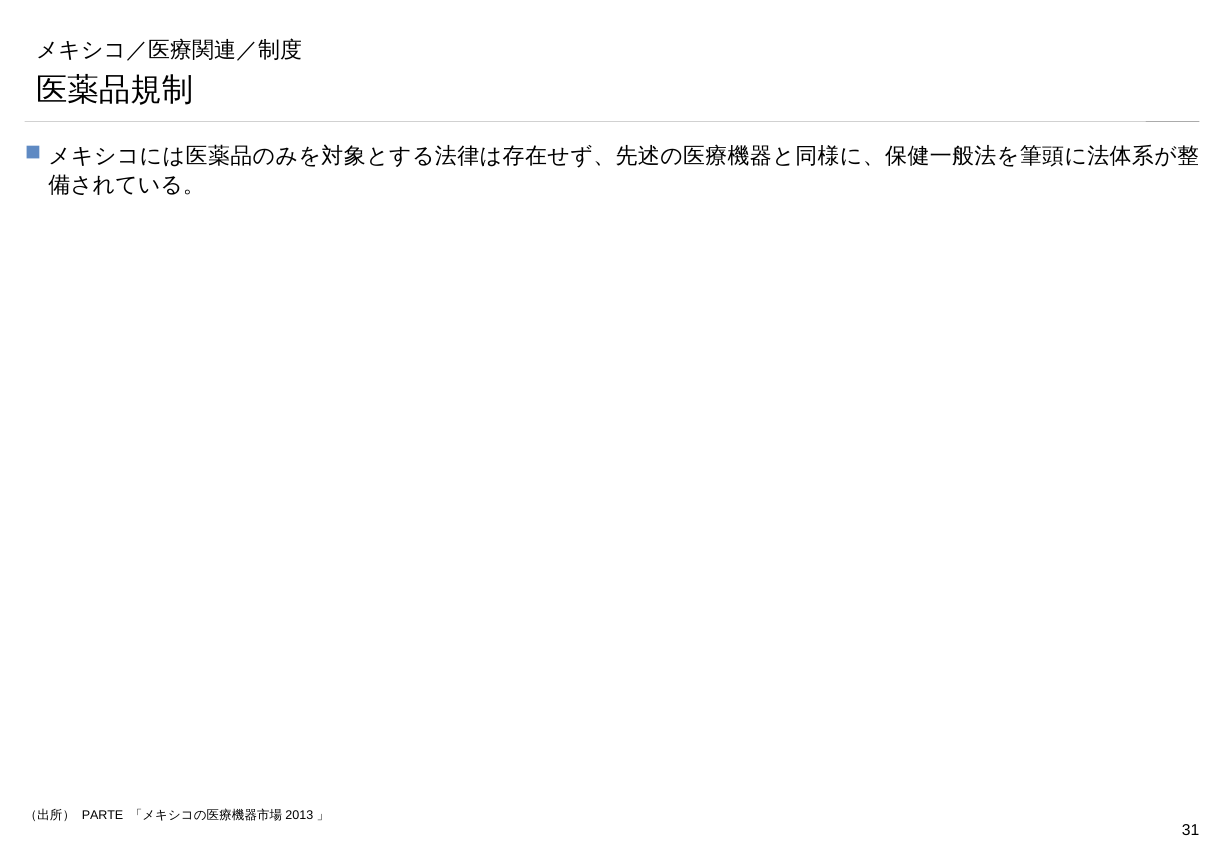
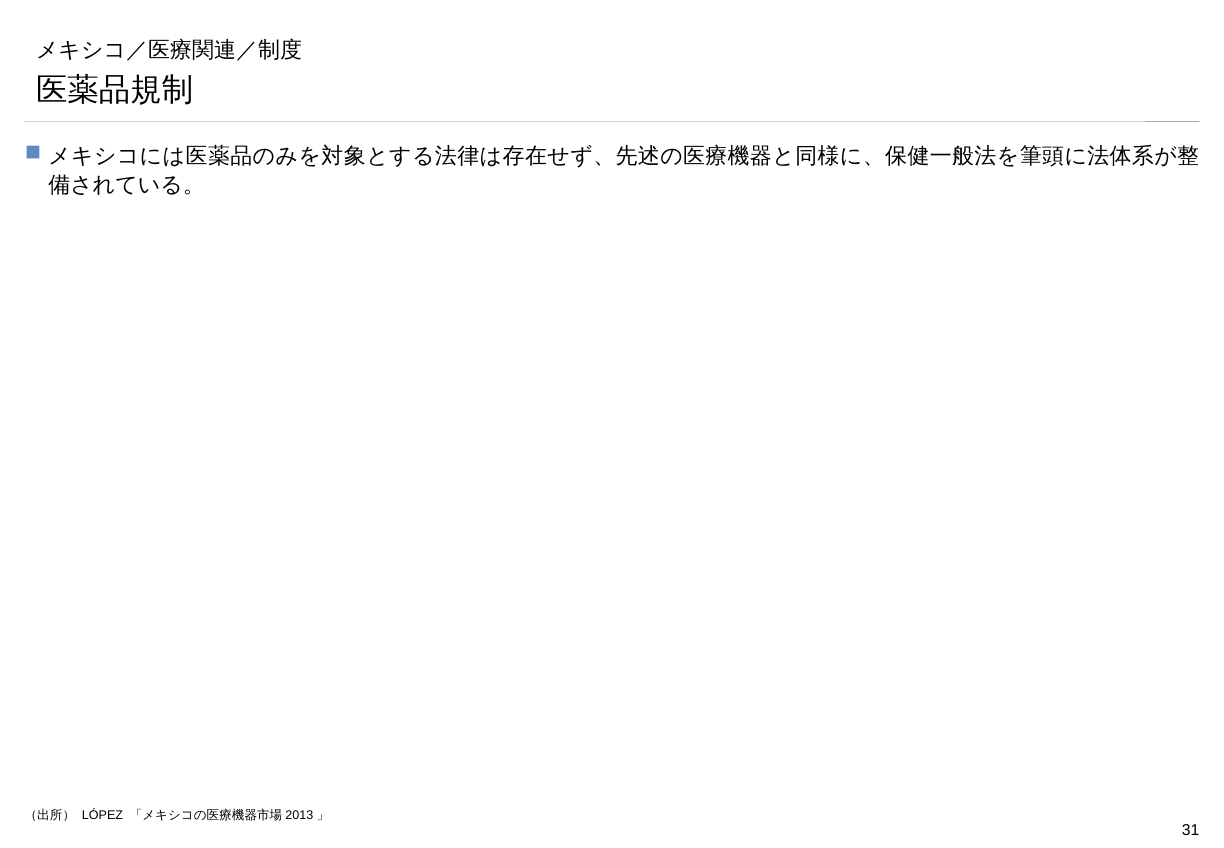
PARTE: PARTE -> LÓPEZ
